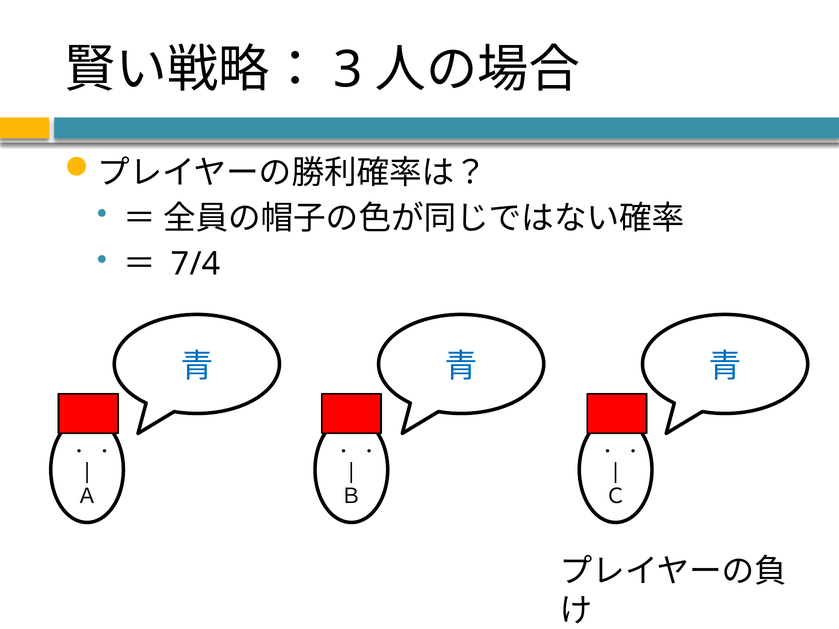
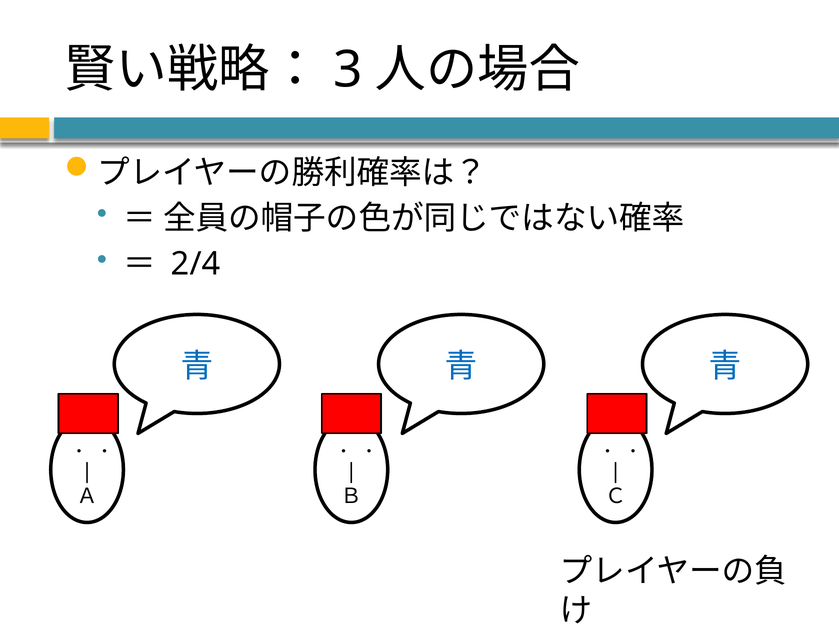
7/4: 7/4 -> 2/4
